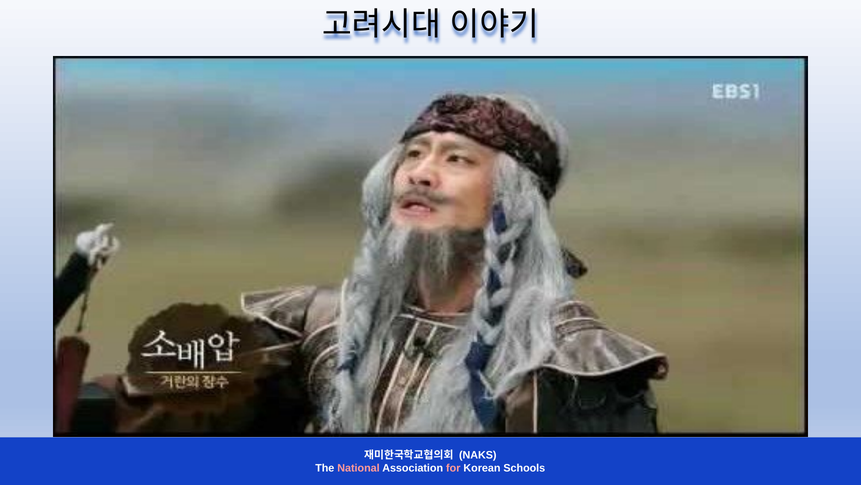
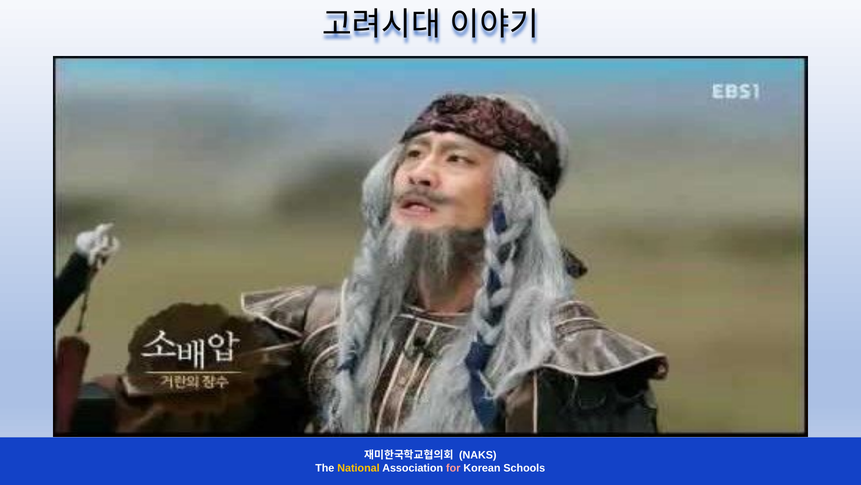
National colour: pink -> yellow
